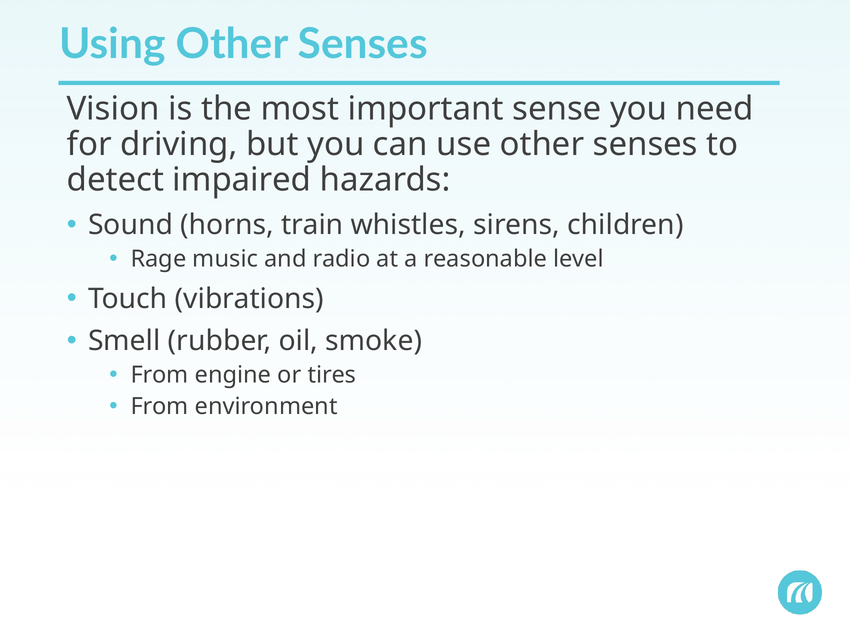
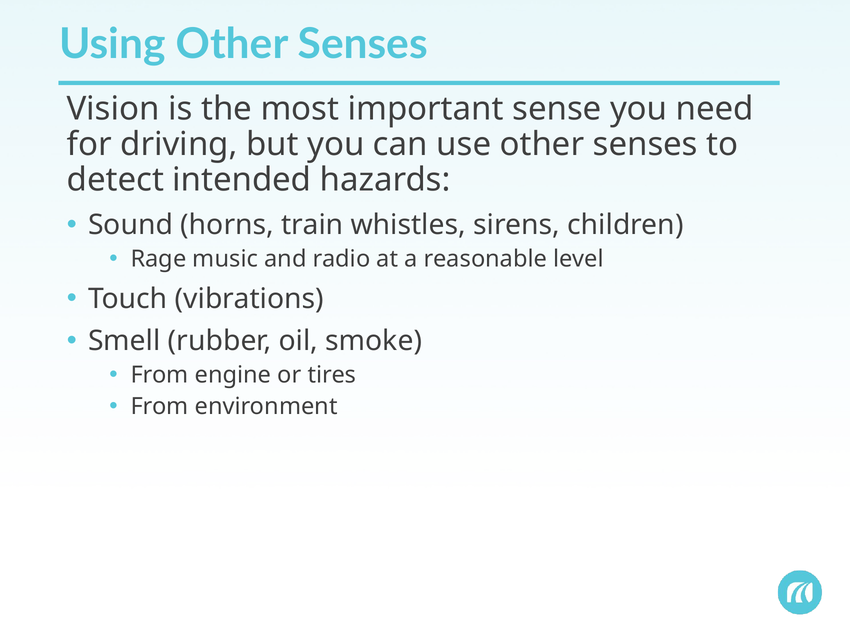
impaired: impaired -> intended
